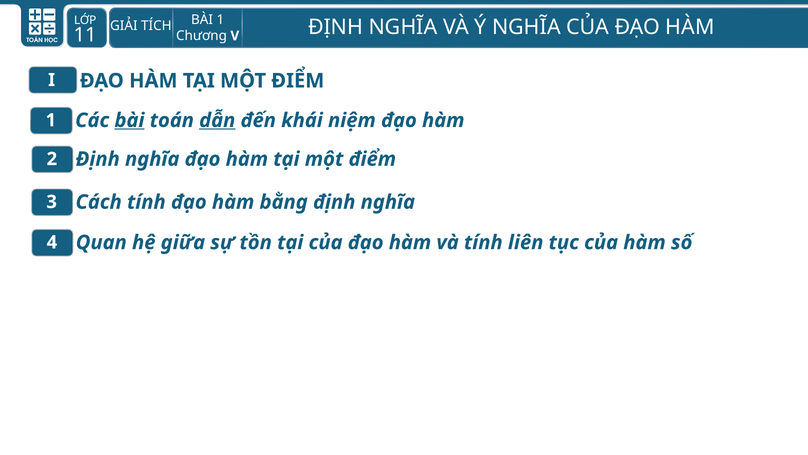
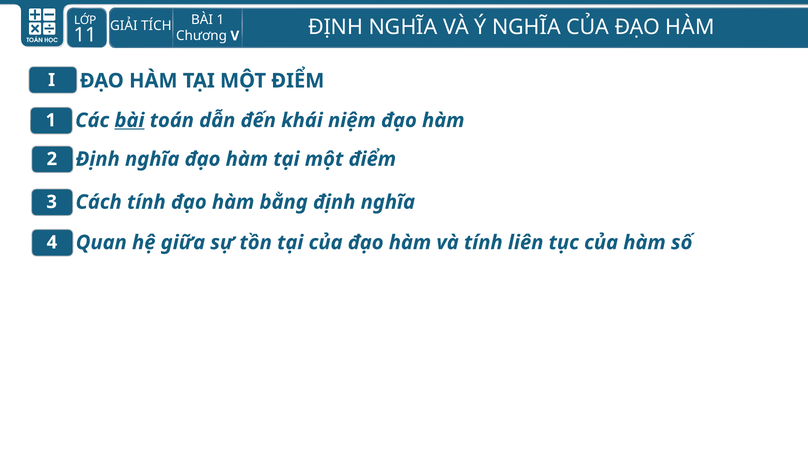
dẫn underline: present -> none
